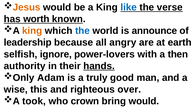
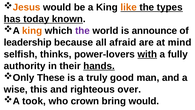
like colour: blue -> orange
verse: verse -> types
worth: worth -> today
the at (82, 31) colour: blue -> purple
angry: angry -> afraid
earth: earth -> mind
ignore: ignore -> thinks
with underline: none -> present
then: then -> fully
Adam: Adam -> These
